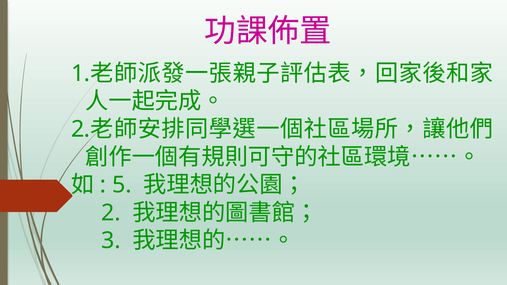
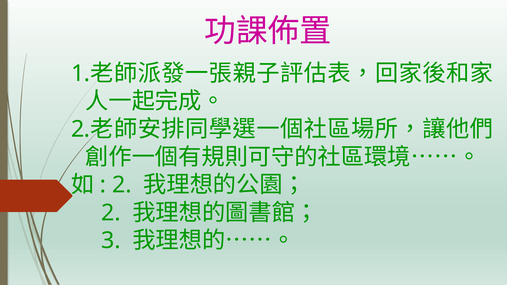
5 at (122, 185): 5 -> 2
